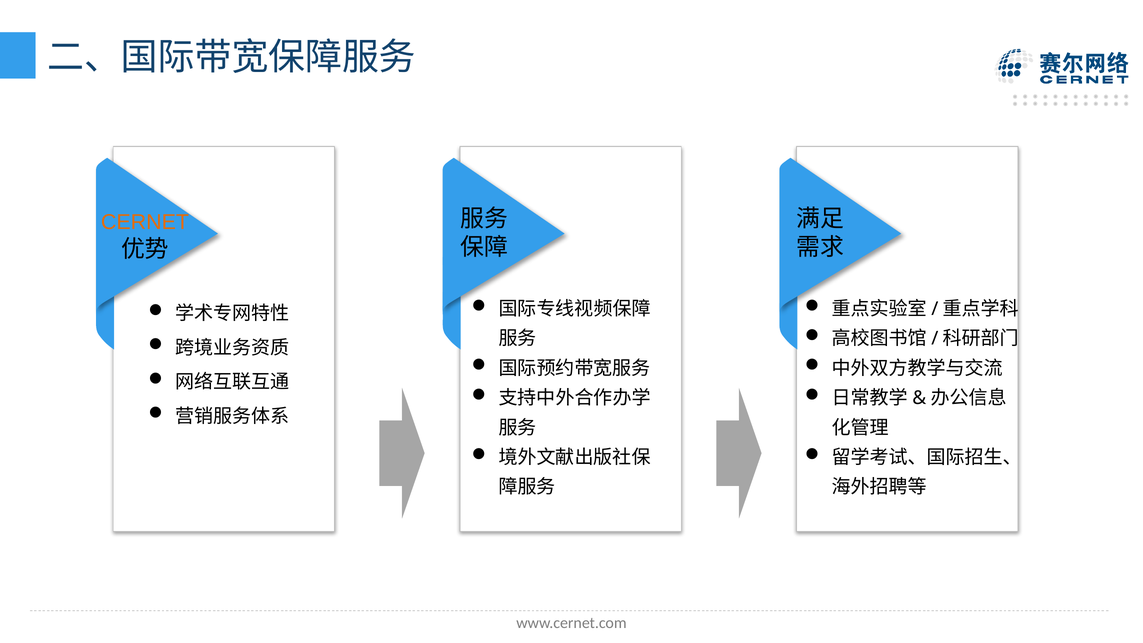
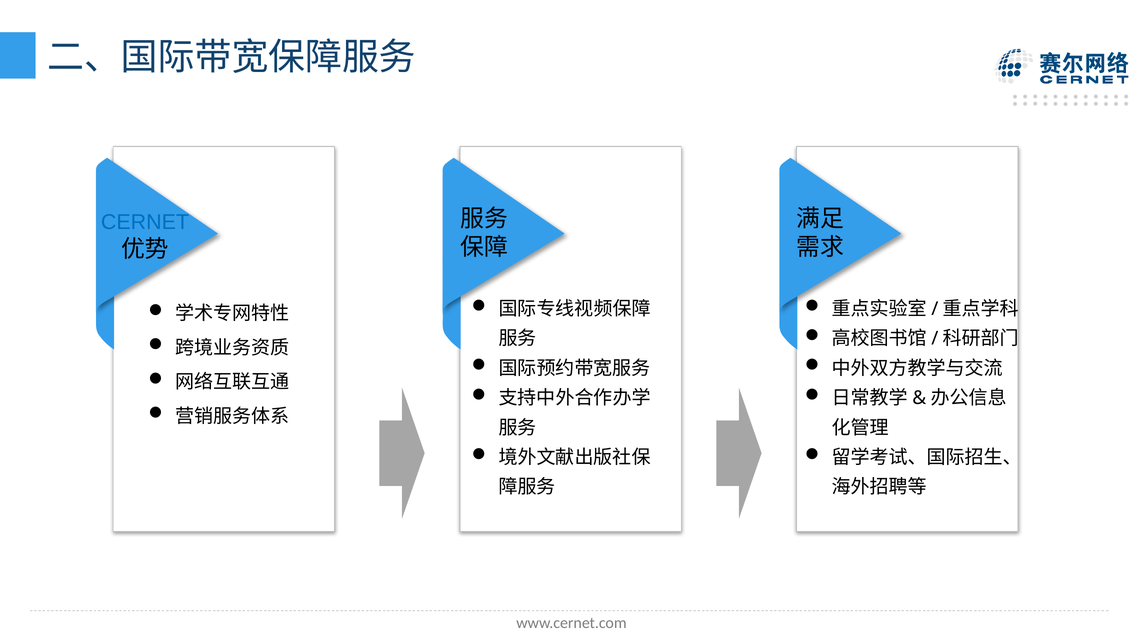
CERNET colour: orange -> blue
